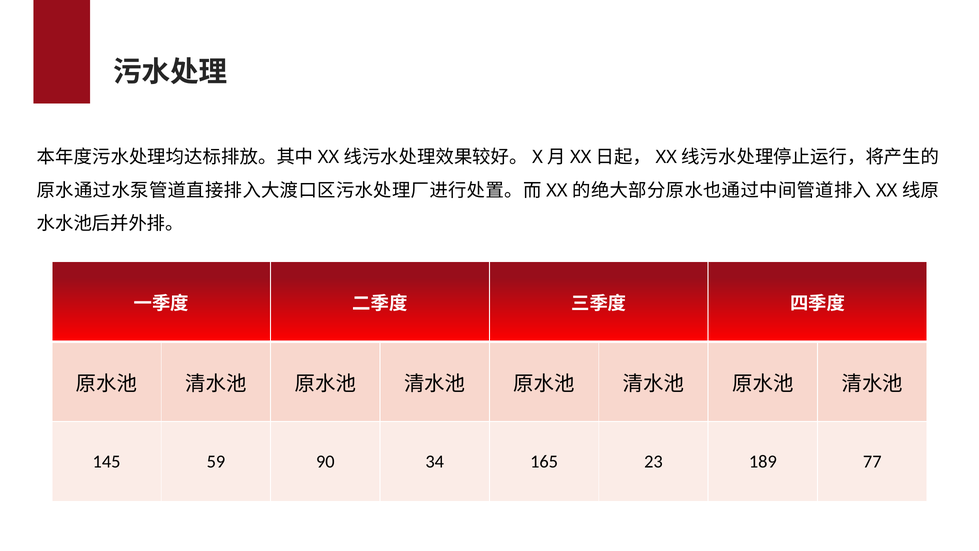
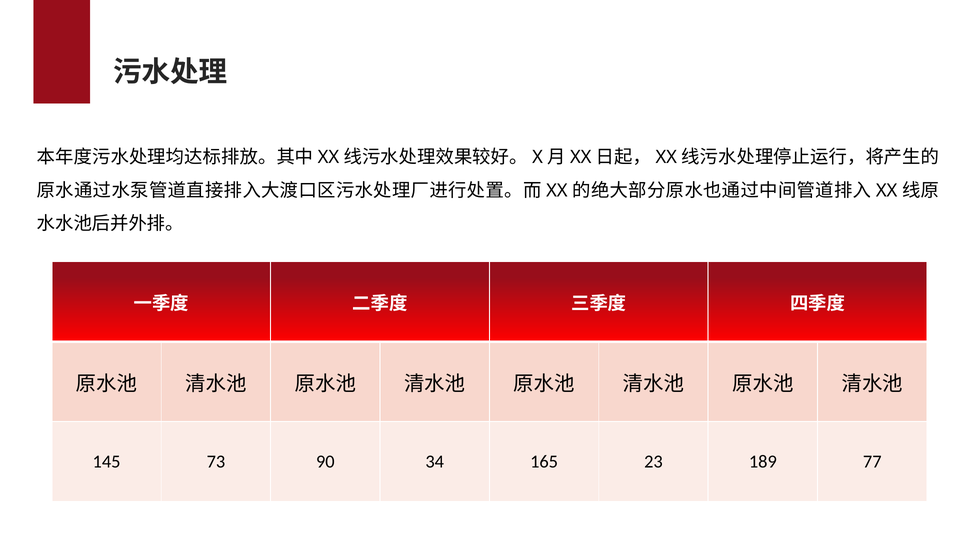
59: 59 -> 73
